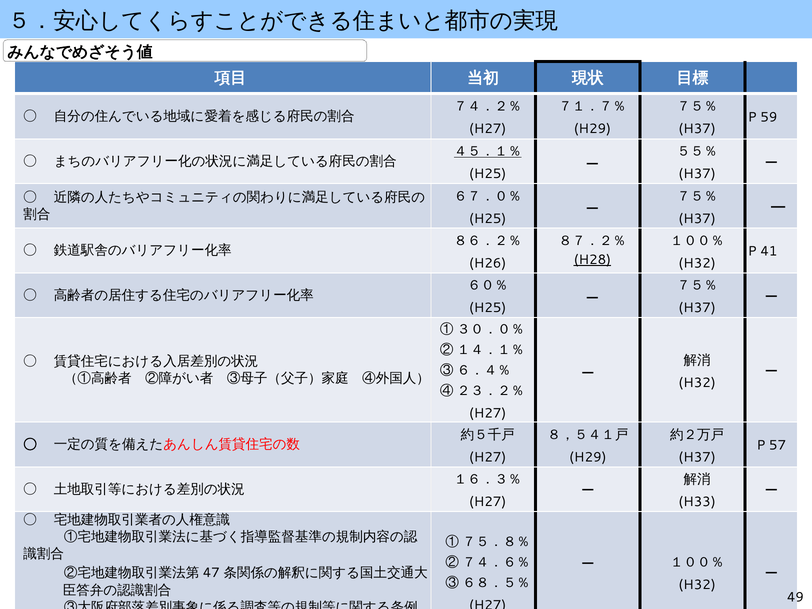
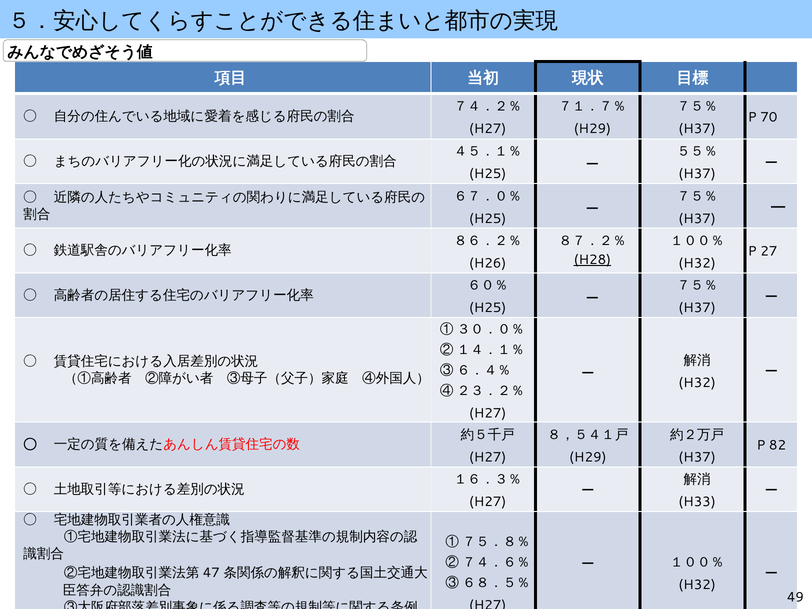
59: 59 -> 70
４５．１％ underline: present -> none
41: 41 -> 27
57: 57 -> 82
